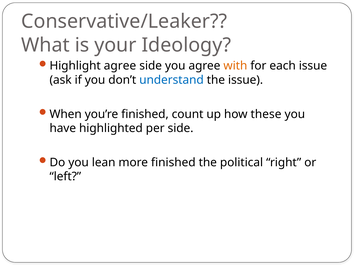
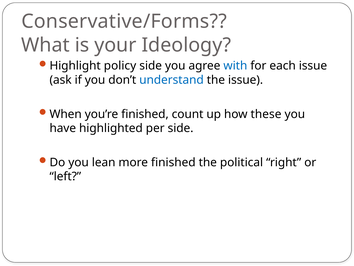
Conservative/Leaker: Conservative/Leaker -> Conservative/Forms
Highlight agree: agree -> policy
with colour: orange -> blue
